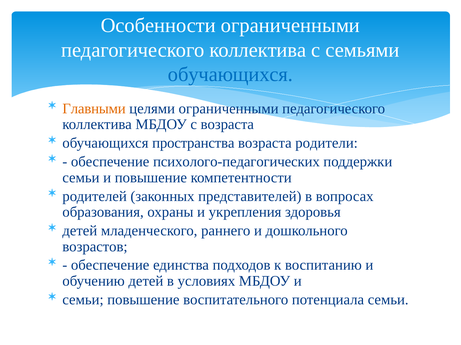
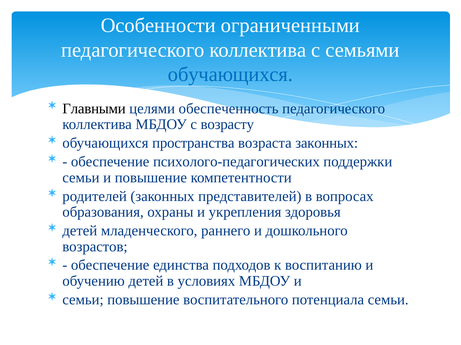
Главными colour: orange -> black
целями ограниченными: ограниченными -> обеспеченность
с возраста: возраста -> возрасту
возраста родители: родители -> законных
